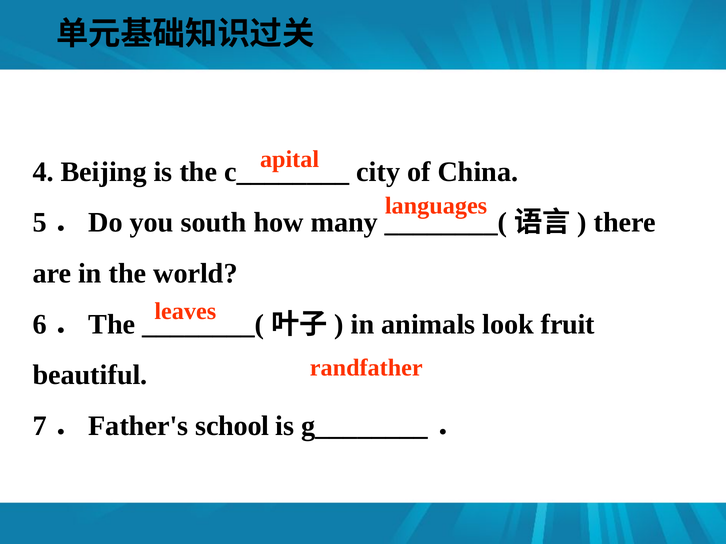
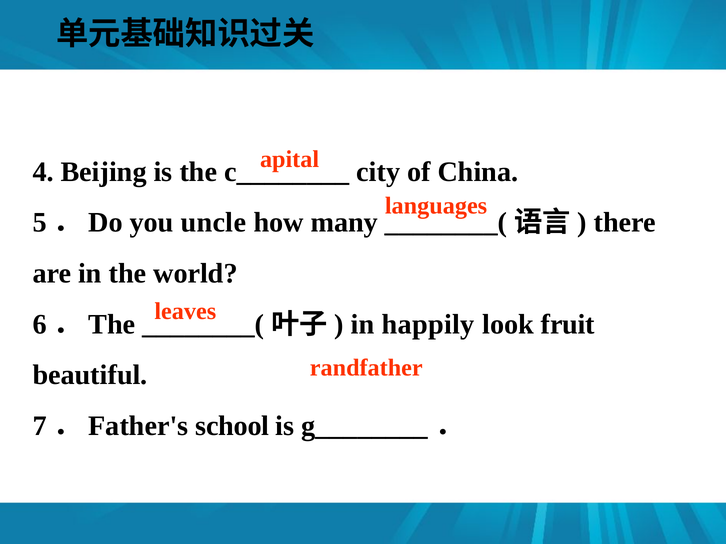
south: south -> uncle
animals: animals -> happily
